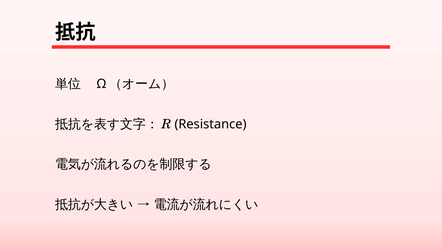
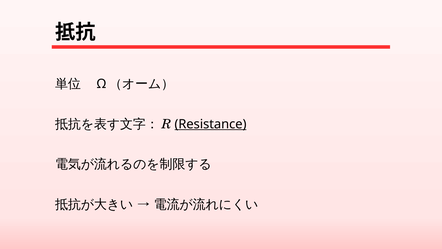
Resistance underline: none -> present
